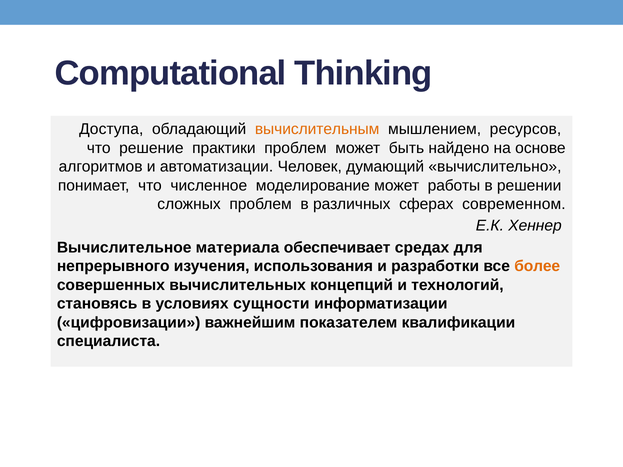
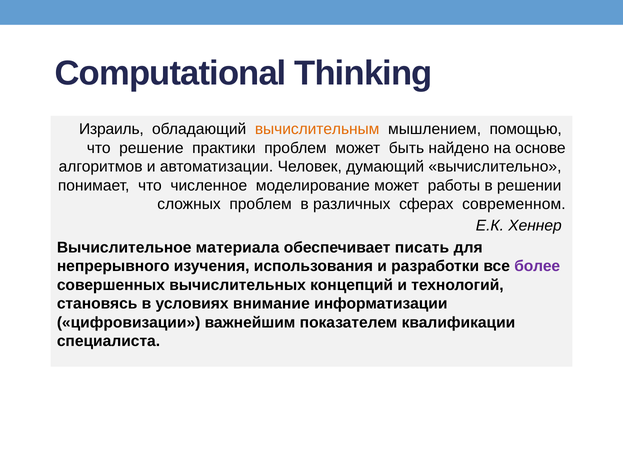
Доступа: Доступа -> Израиль
ресурсов: ресурсов -> помощью
средах: средах -> писать
более colour: orange -> purple
сущности: сущности -> внимание
